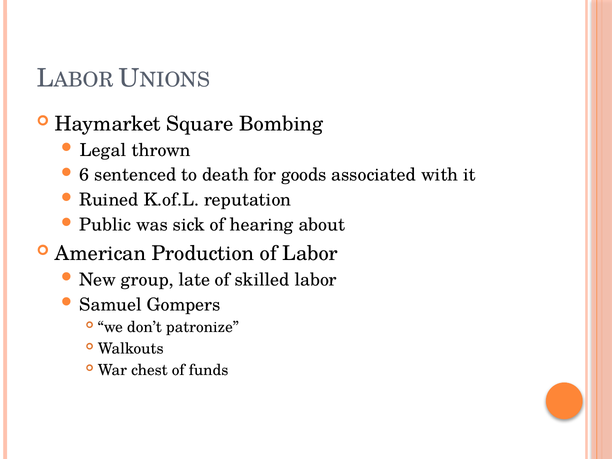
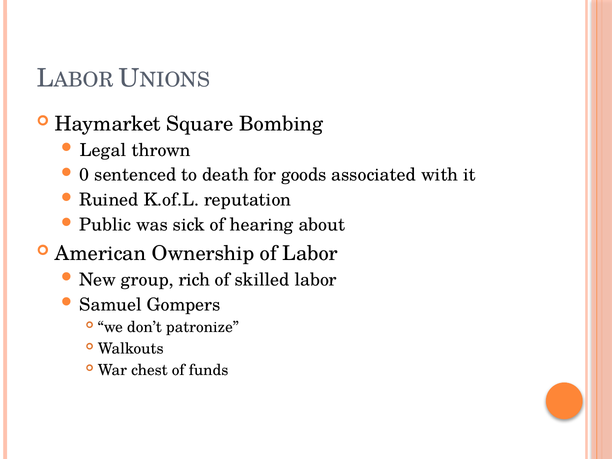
6: 6 -> 0
Production: Production -> Ownership
late: late -> rich
